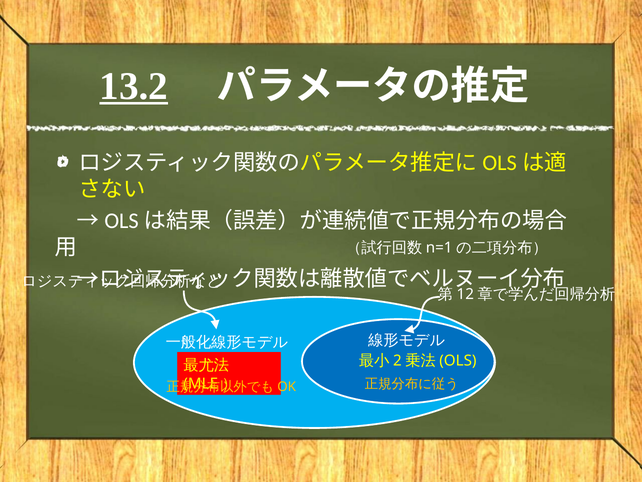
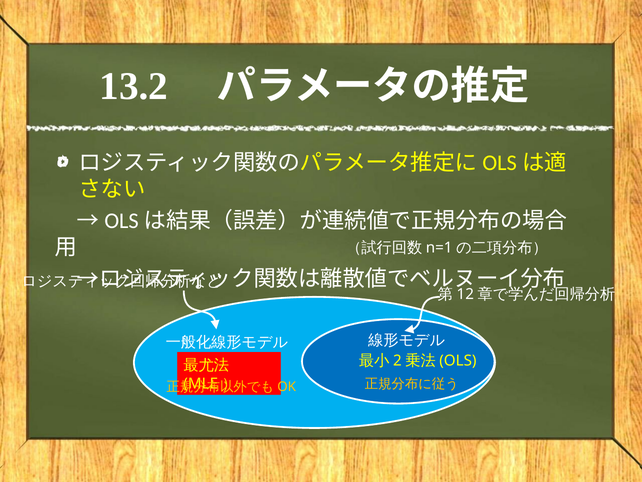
13.2 underline: present -> none
